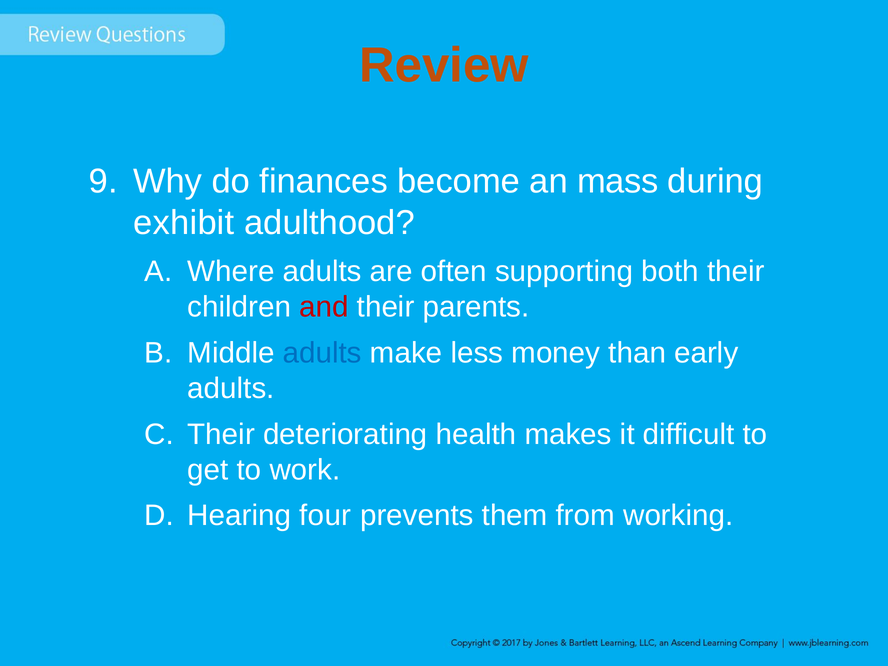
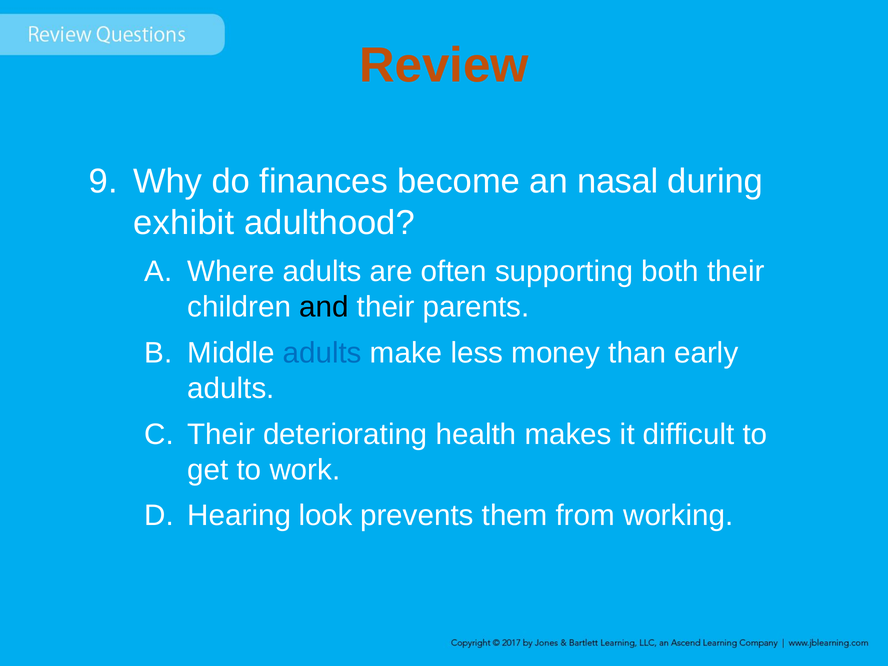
mass: mass -> nasal
and colour: red -> black
four: four -> look
